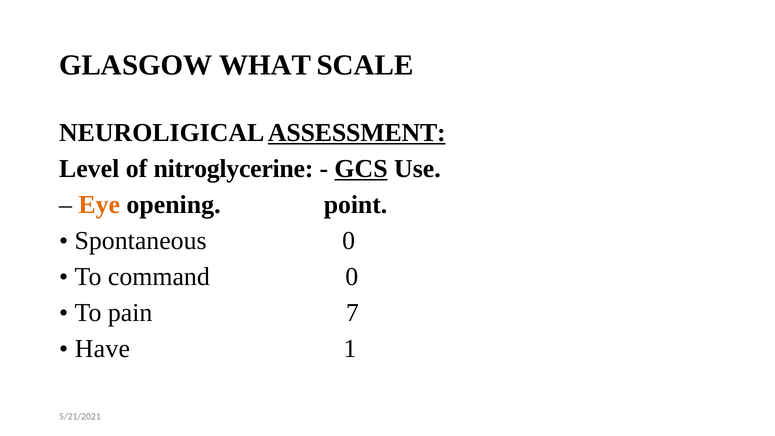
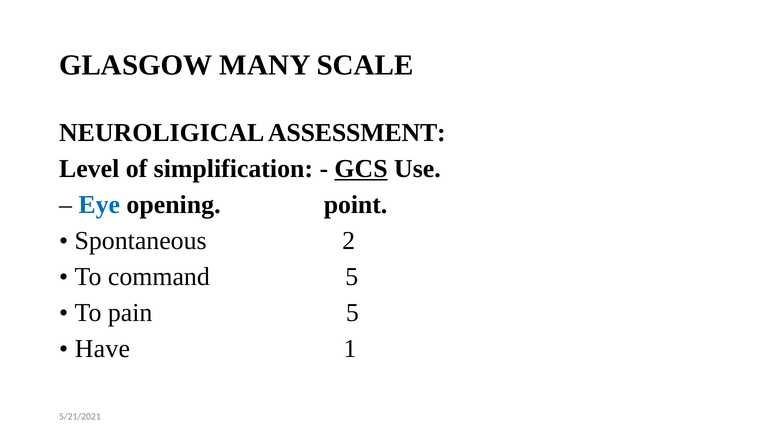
WHAT: WHAT -> MANY
ASSESSMENT underline: present -> none
nitroglycerine: nitroglycerine -> simplification
Eye colour: orange -> blue
Spontaneous 0: 0 -> 2
command 0: 0 -> 5
pain 7: 7 -> 5
